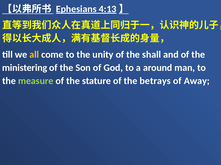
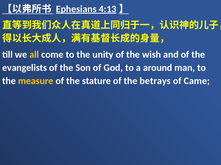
shall: shall -> wish
ministering: ministering -> evangelists
measure colour: light green -> yellow
Away: Away -> Came
